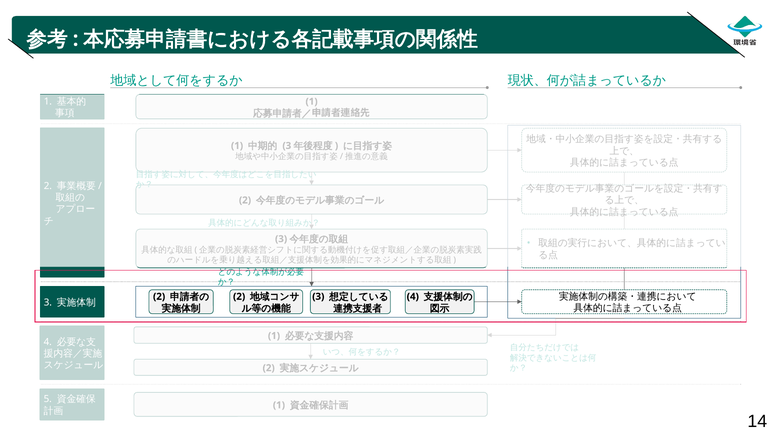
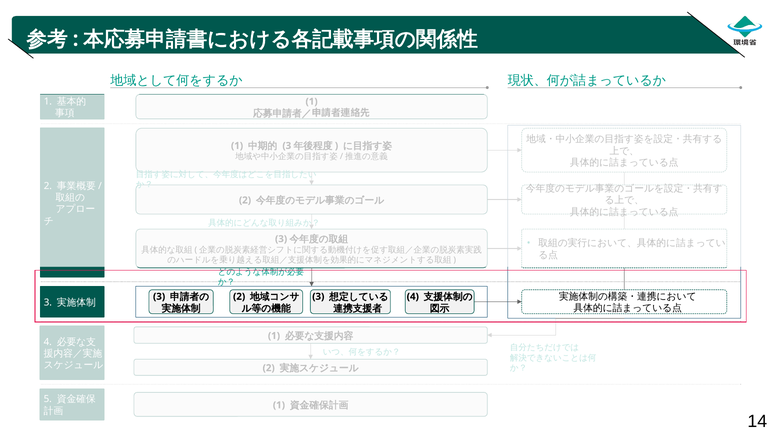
2 at (159, 297): 2 -> 3
